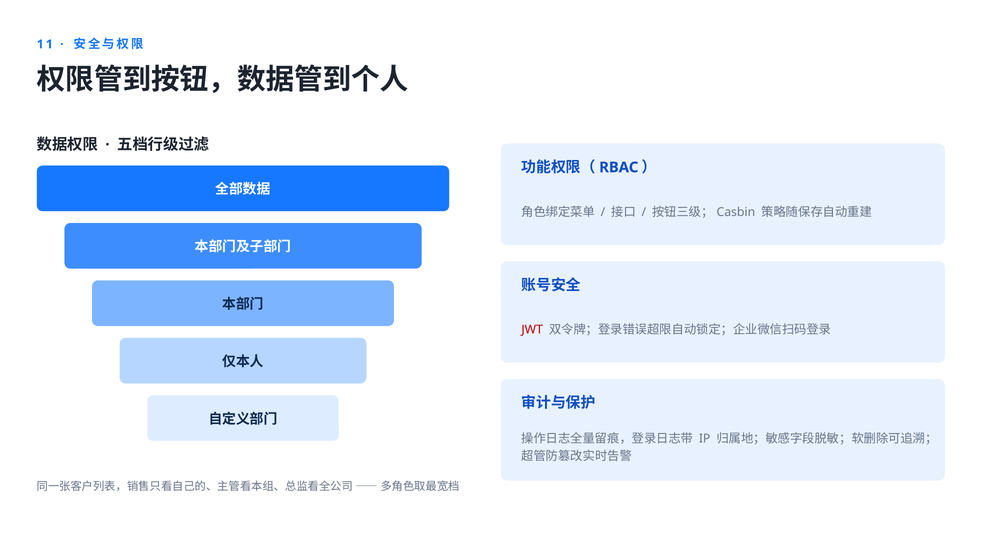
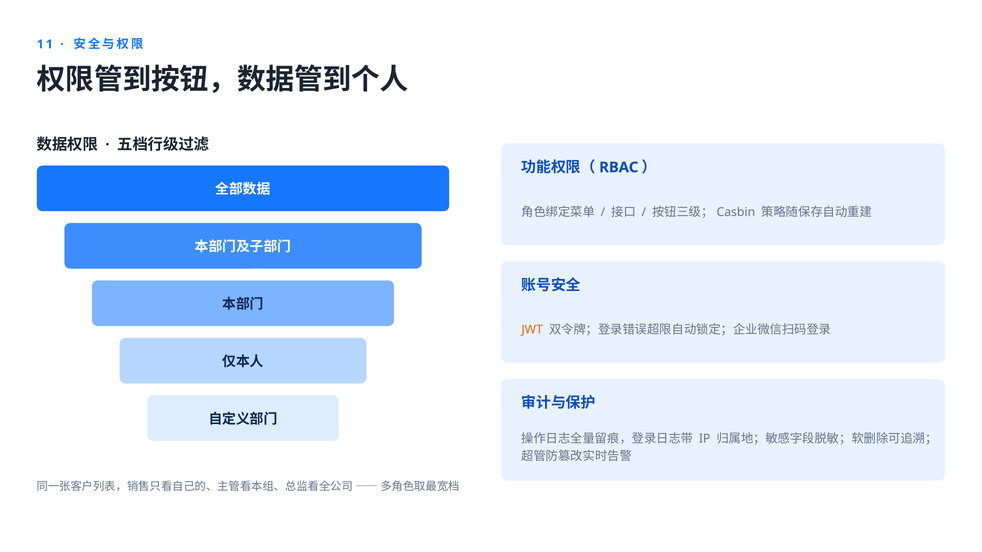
JWT colour: red -> orange
